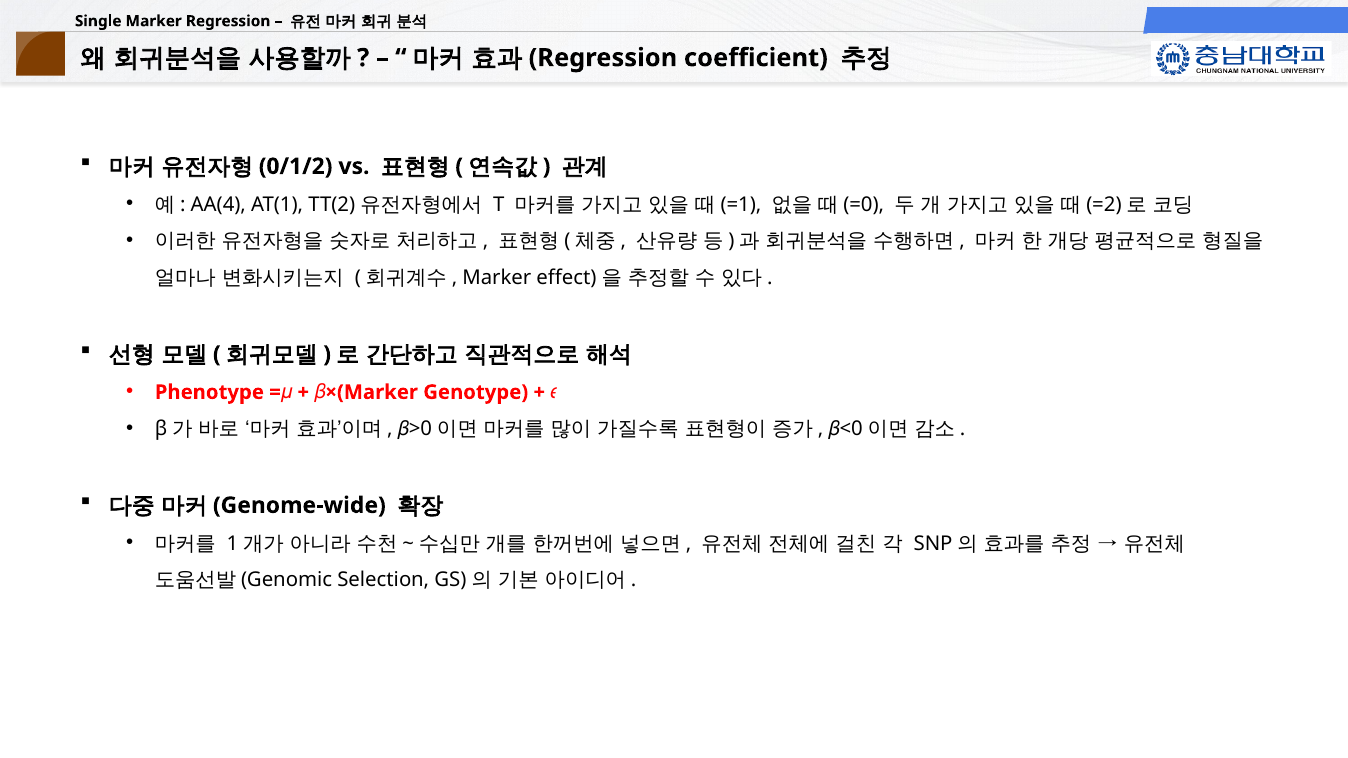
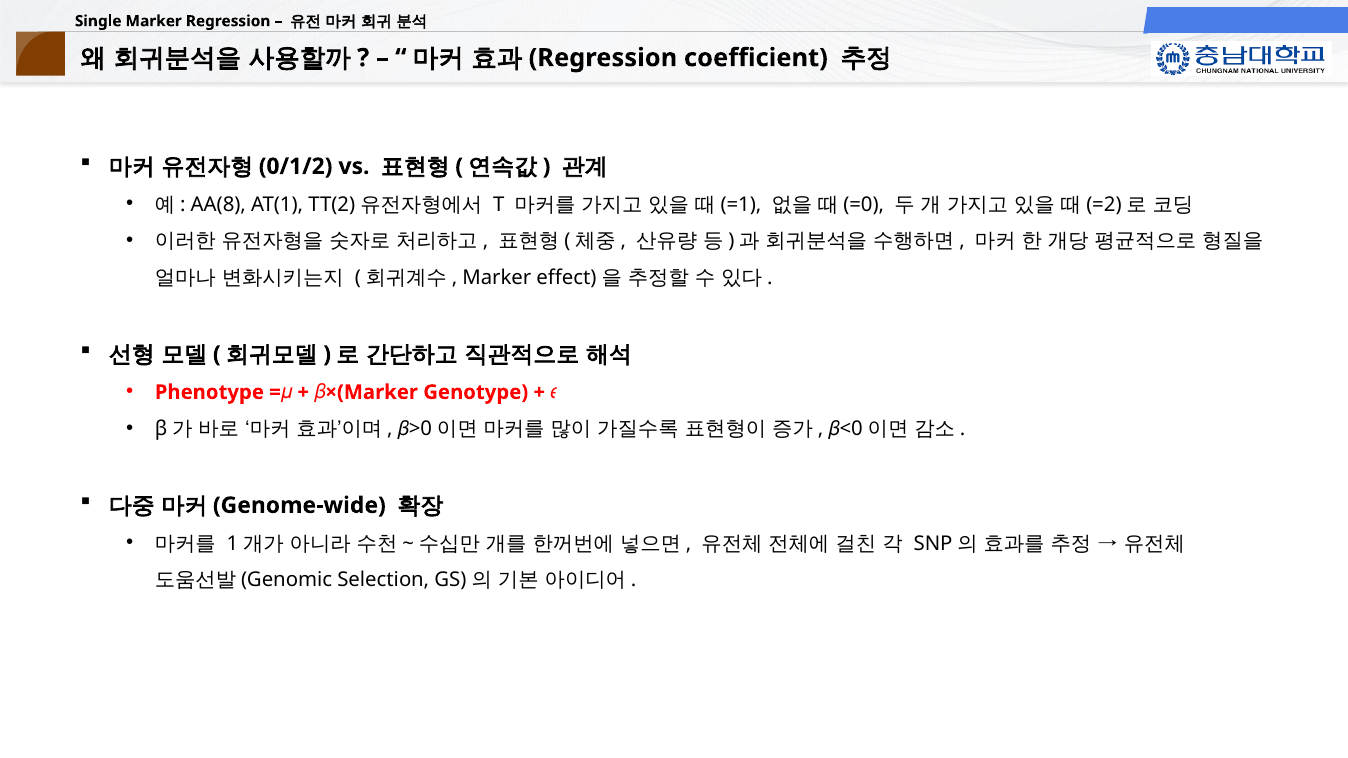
AA(4: AA(4 -> AA(8
